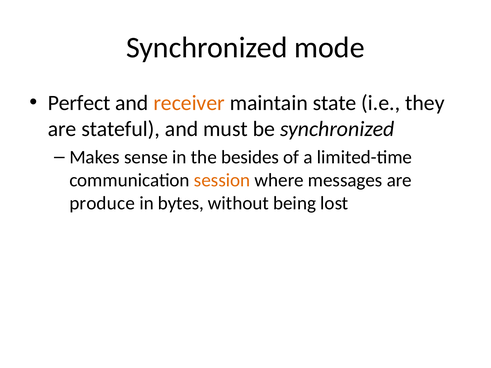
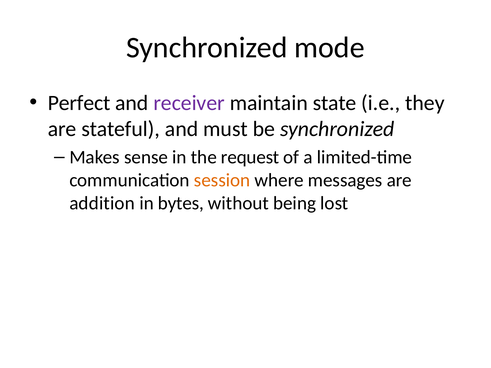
receiver colour: orange -> purple
besides: besides -> request
produce: produce -> addition
